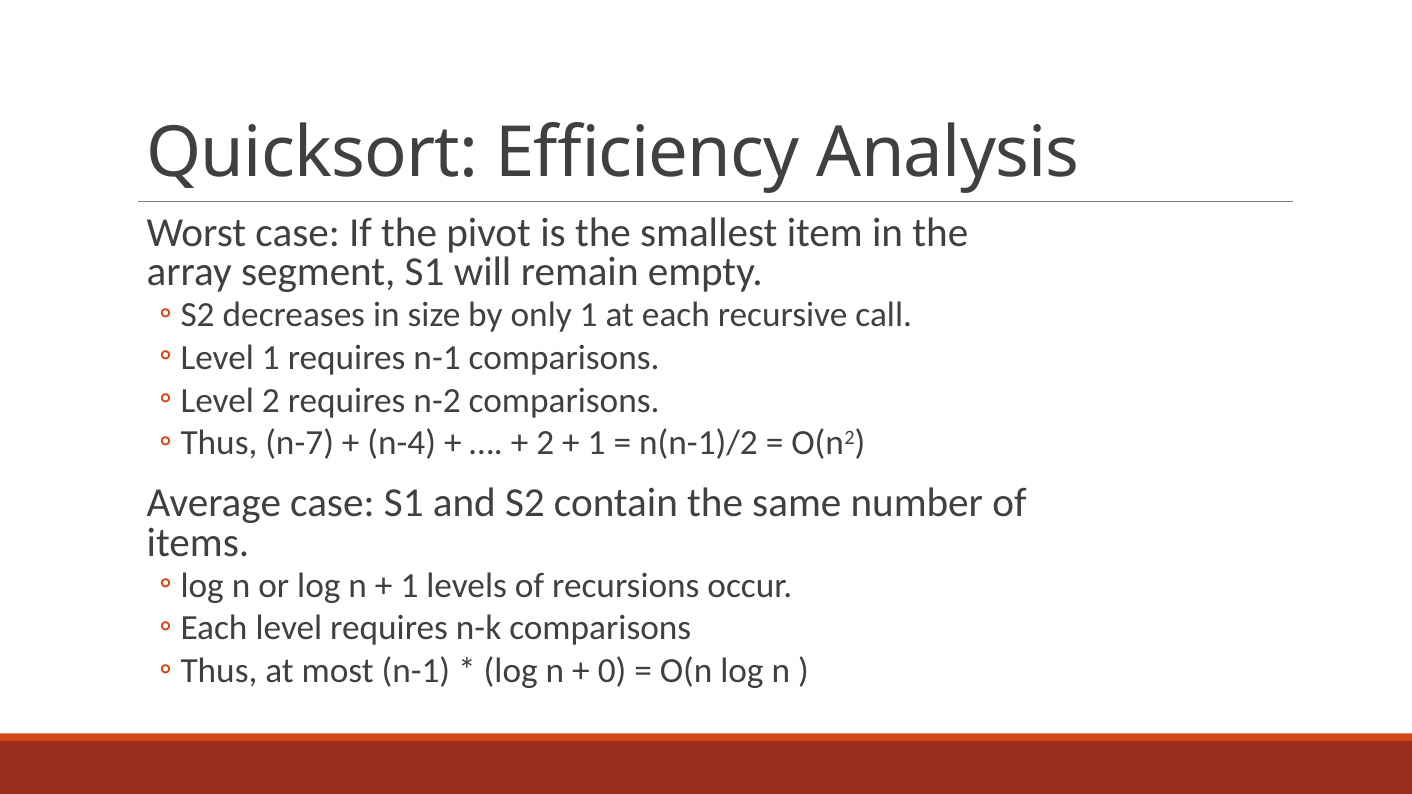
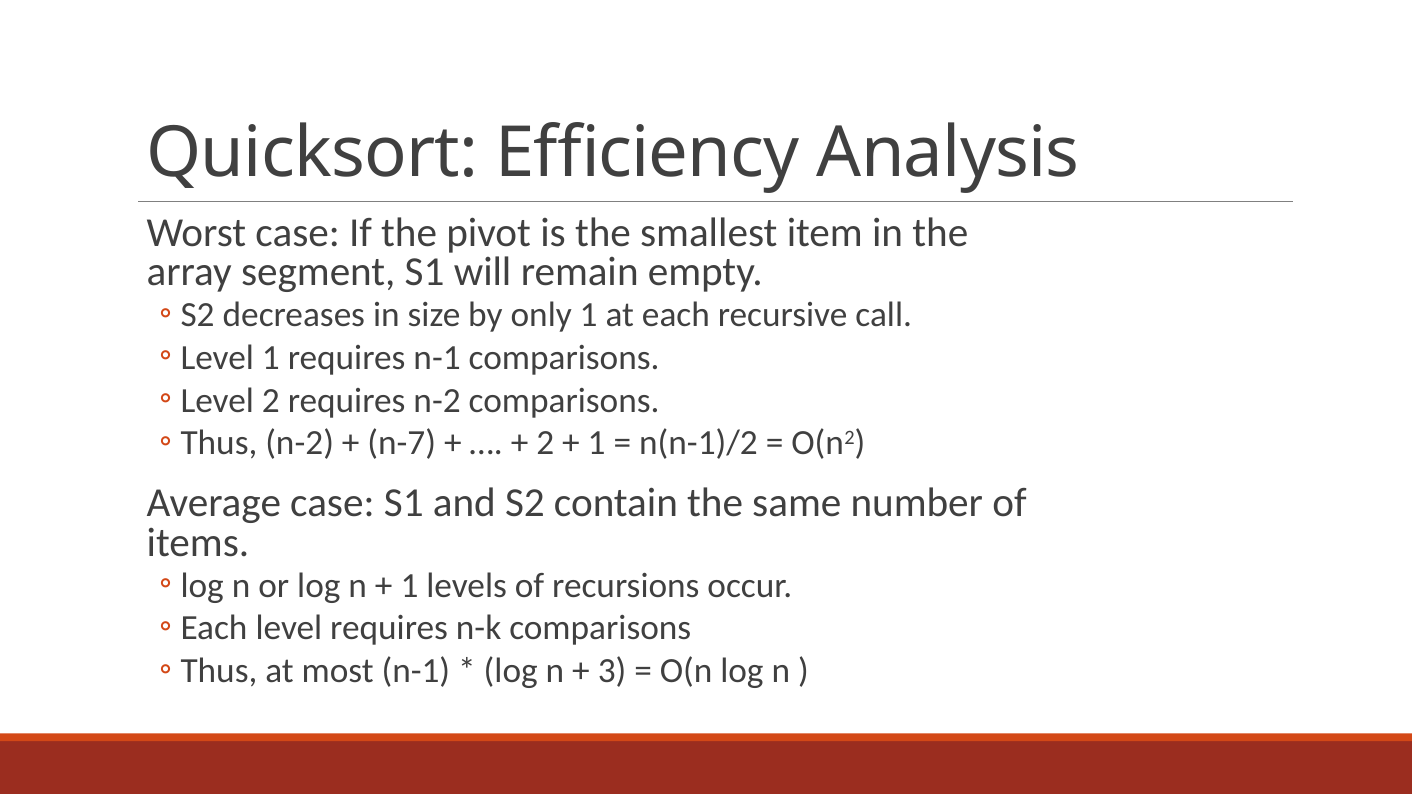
n-7 at (300, 443): n-7 -> n-2
n-4: n-4 -> n-7
0: 0 -> 3
